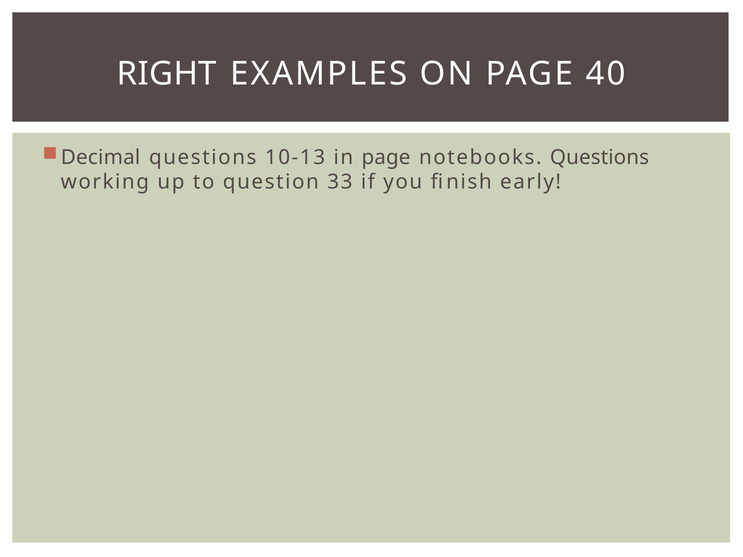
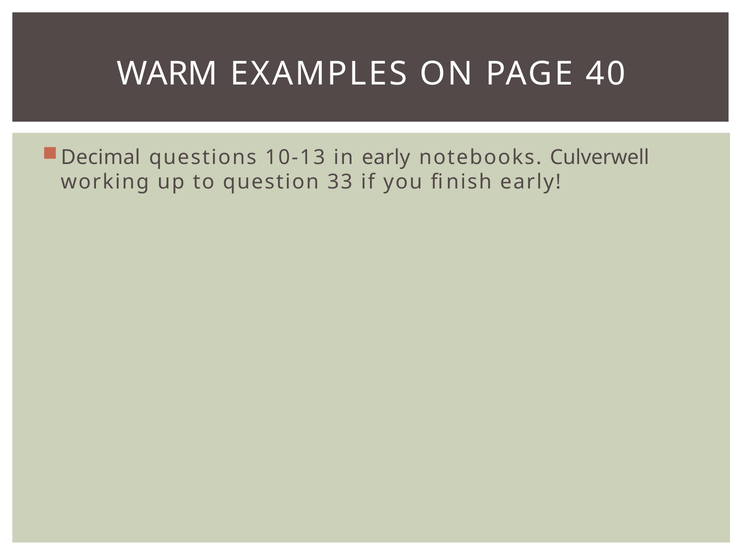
RIGHT: RIGHT -> WARM
in page: page -> early
notebooks Questions: Questions -> Culverwell
